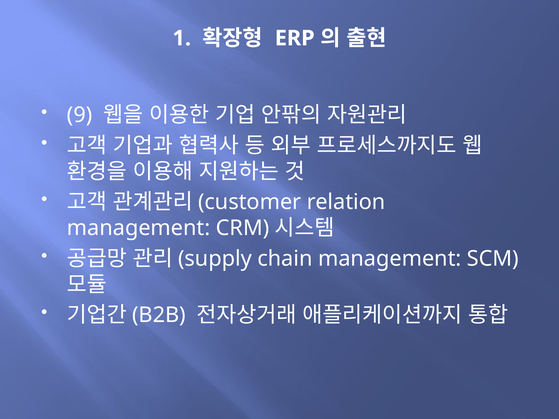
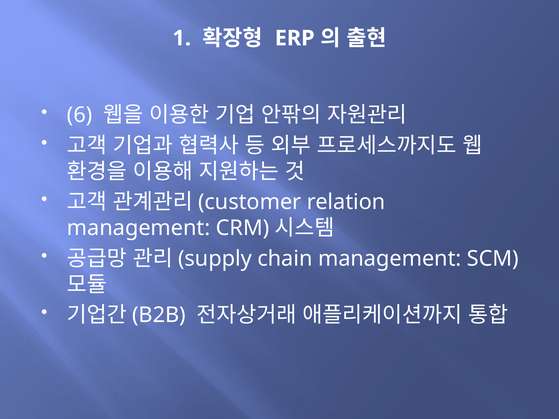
9: 9 -> 6
